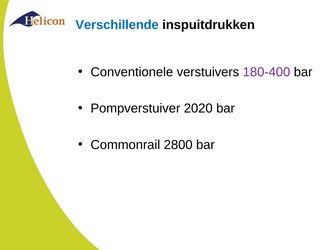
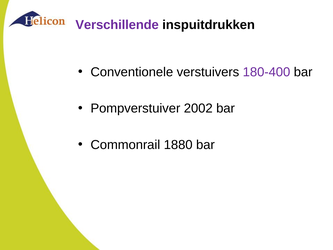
Verschillende colour: blue -> purple
2020: 2020 -> 2002
2800: 2800 -> 1880
